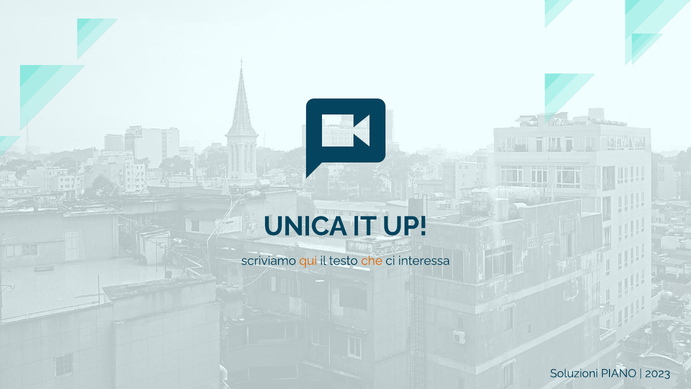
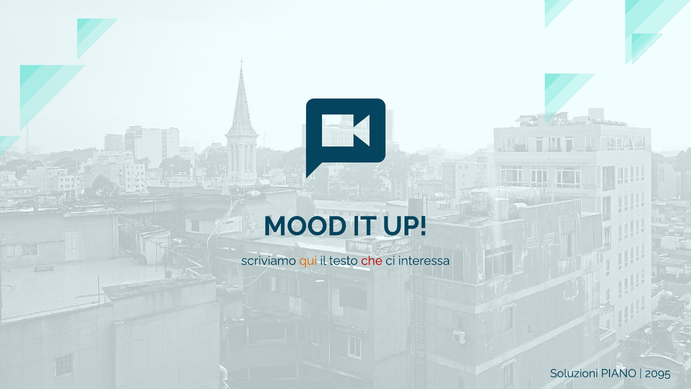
UNICA: UNICA -> MOOD
che colour: orange -> red
2023: 2023 -> 2095
